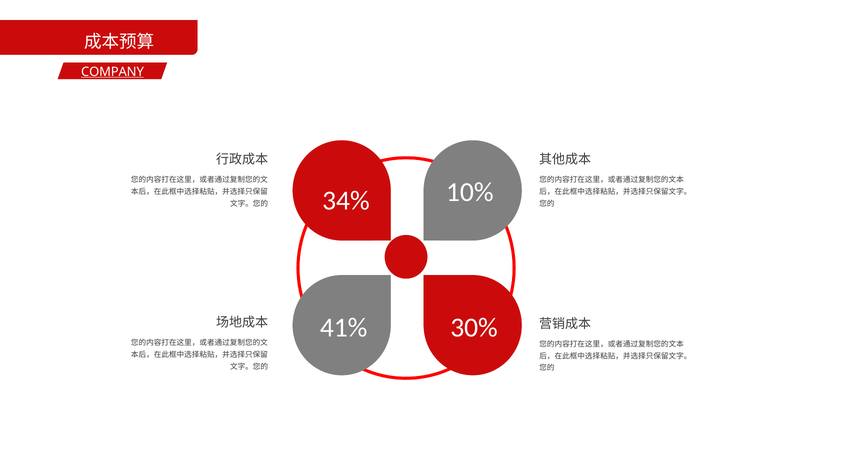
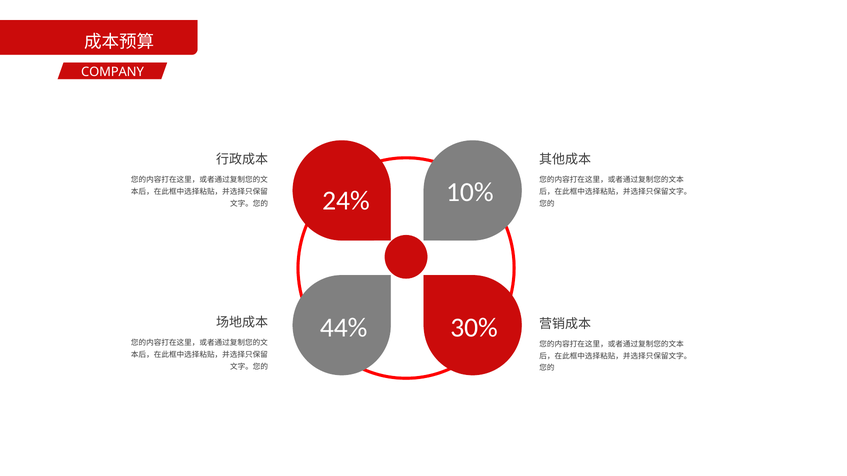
COMPANY underline: present -> none
34%: 34% -> 24%
41%: 41% -> 44%
